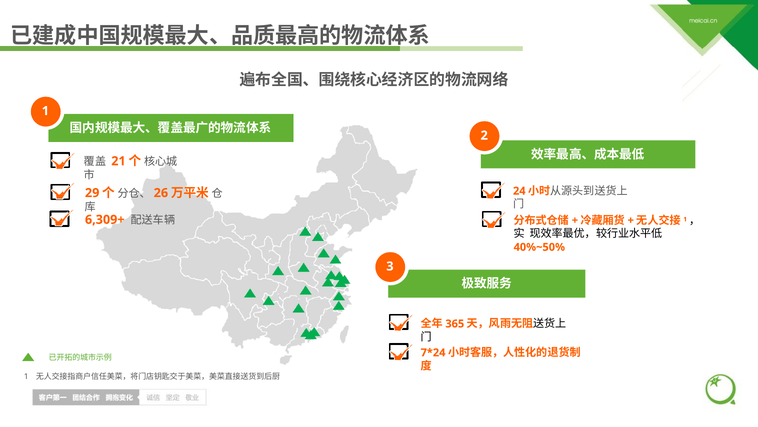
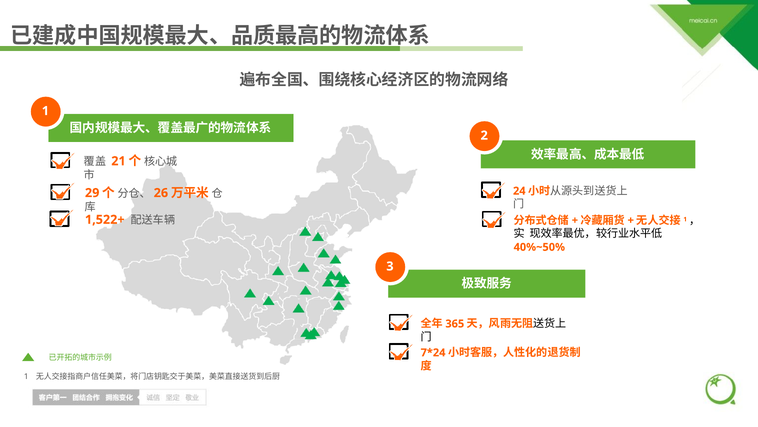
6,309+: 6,309+ -> 1,522+
